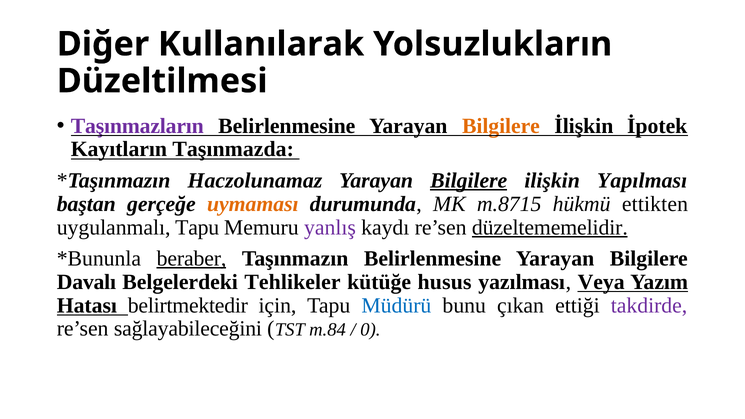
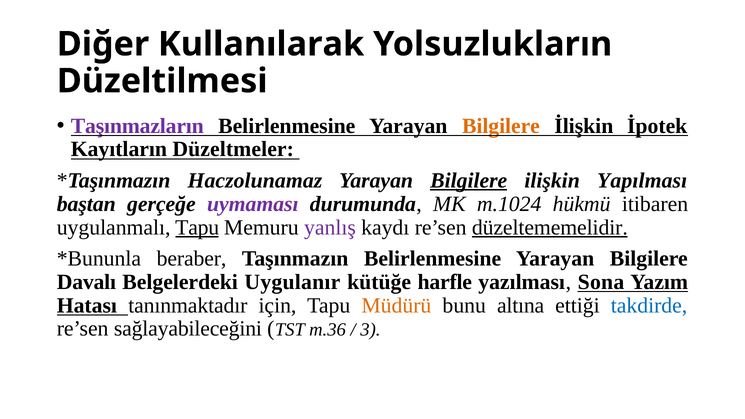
Taşınmazda: Taşınmazda -> Düzeltmeler
uymaması colour: orange -> purple
m.8715: m.8715 -> m.1024
ettikten: ettikten -> itibaren
Tapu at (197, 227) underline: none -> present
beraber underline: present -> none
Tehlikeler: Tehlikeler -> Uygulanır
husus: husus -> harfle
Veya: Veya -> Sona
belirtmektedir: belirtmektedir -> tanınmaktadır
Müdürü colour: blue -> orange
çıkan: çıkan -> altına
takdirde colour: purple -> blue
m.84: m.84 -> m.36
0: 0 -> 3
